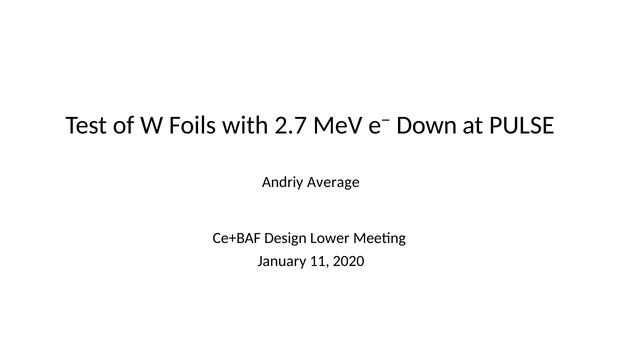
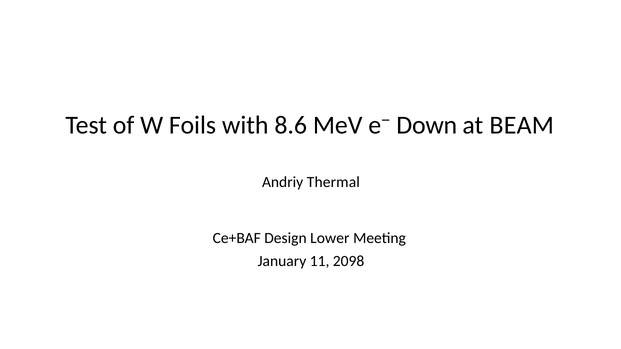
2.7: 2.7 -> 8.6
PULSE: PULSE -> BEAM
Average: Average -> Thermal
2020: 2020 -> 2098
